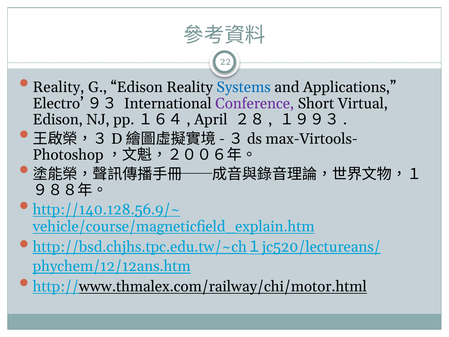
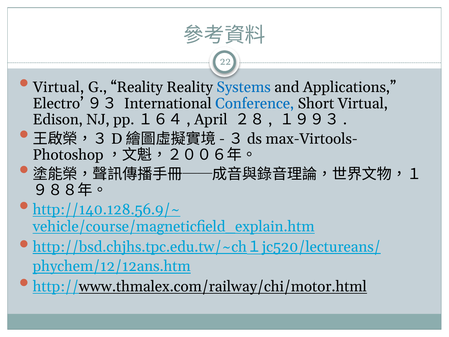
Reality at (59, 87): Reality -> Virtual
G Edison: Edison -> Reality
Conference colour: purple -> blue
